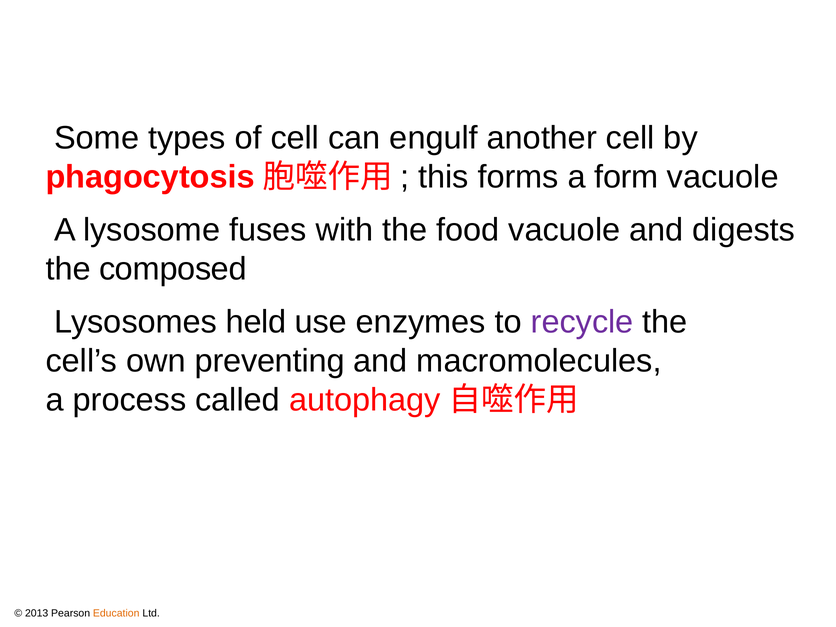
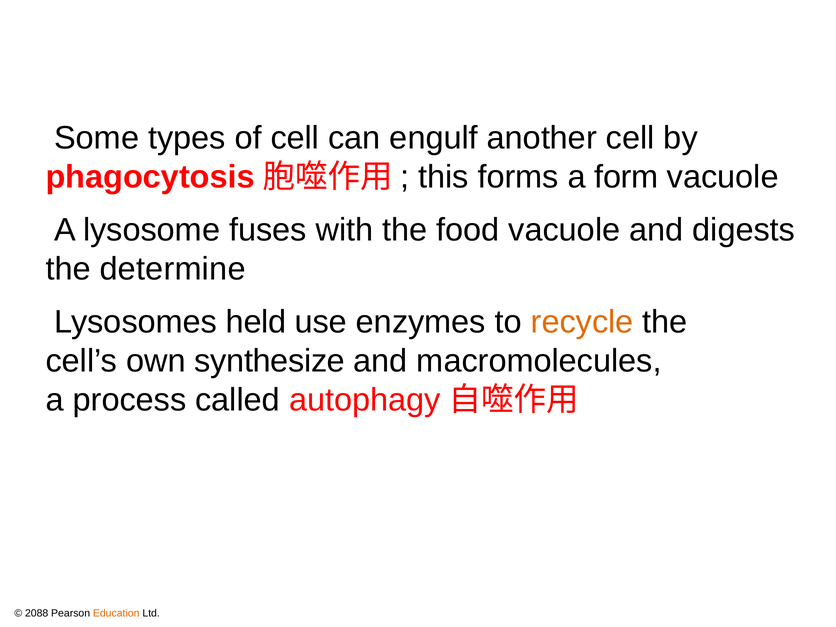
composed: composed -> determine
recycle colour: purple -> orange
preventing: preventing -> synthesize
2013: 2013 -> 2088
